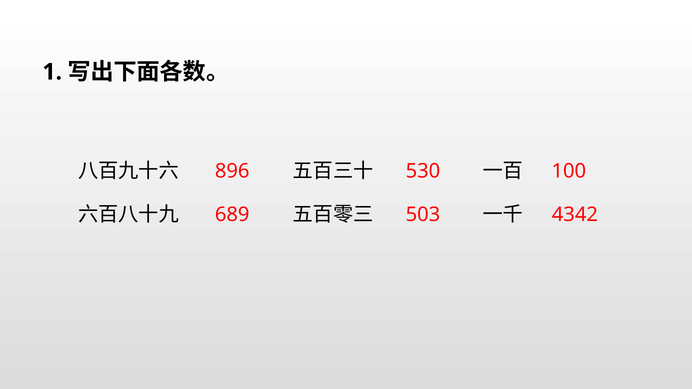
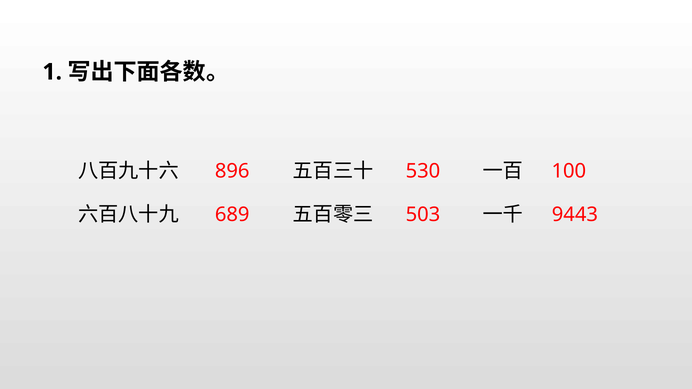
4342: 4342 -> 9443
